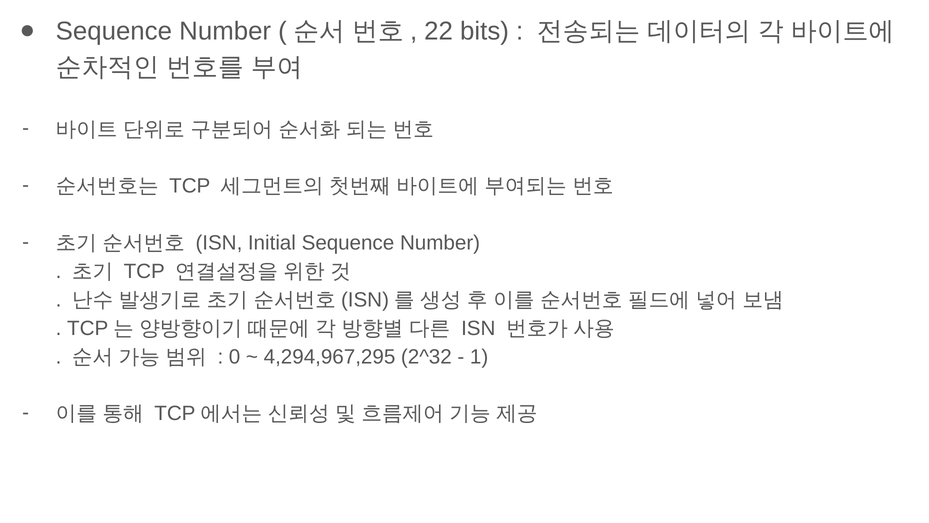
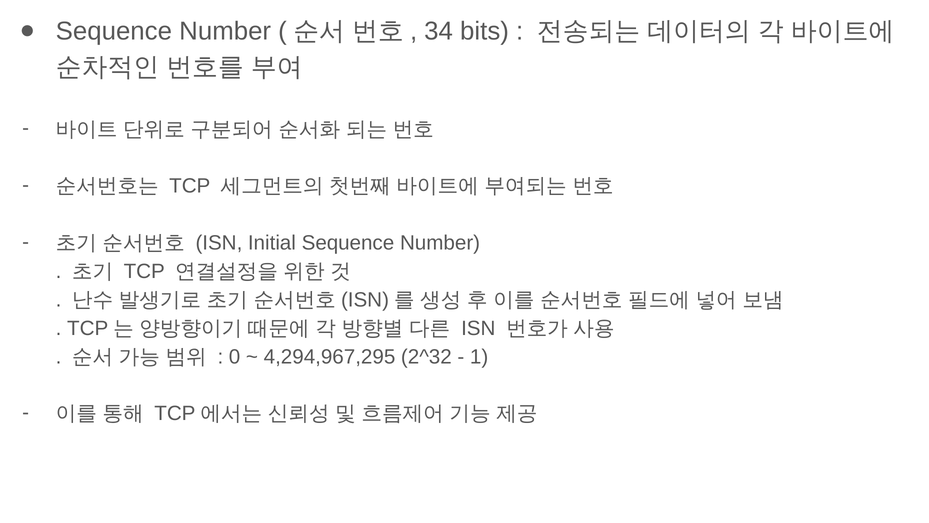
22: 22 -> 34
